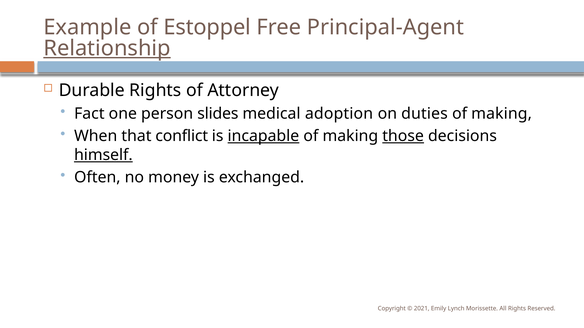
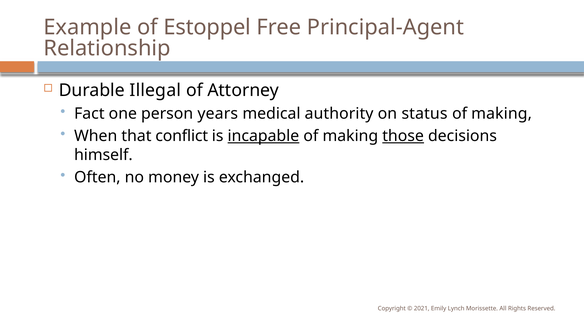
Relationship underline: present -> none
Durable Rights: Rights -> Illegal
slides: slides -> years
adoption: adoption -> authority
duties: duties -> status
himself underline: present -> none
